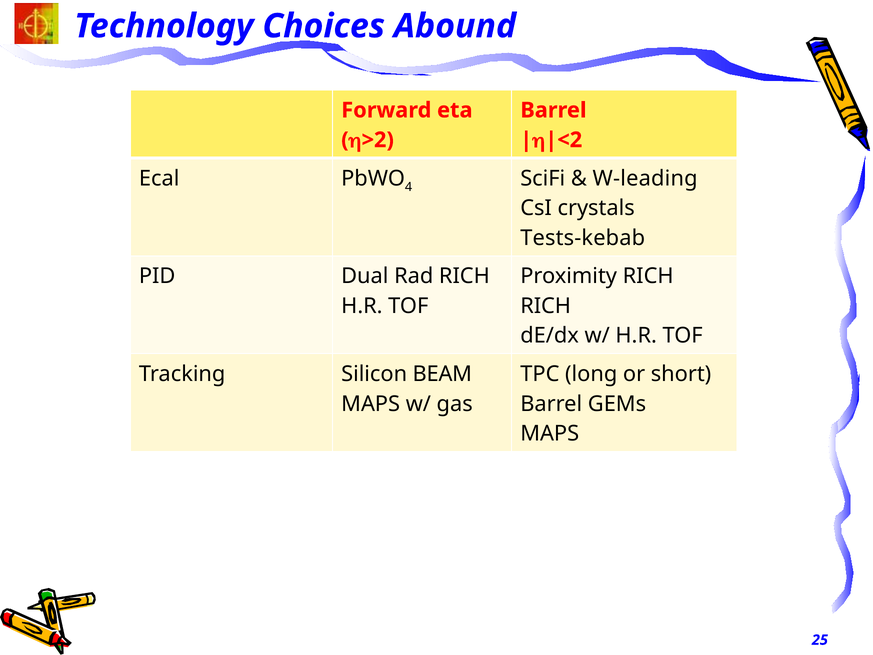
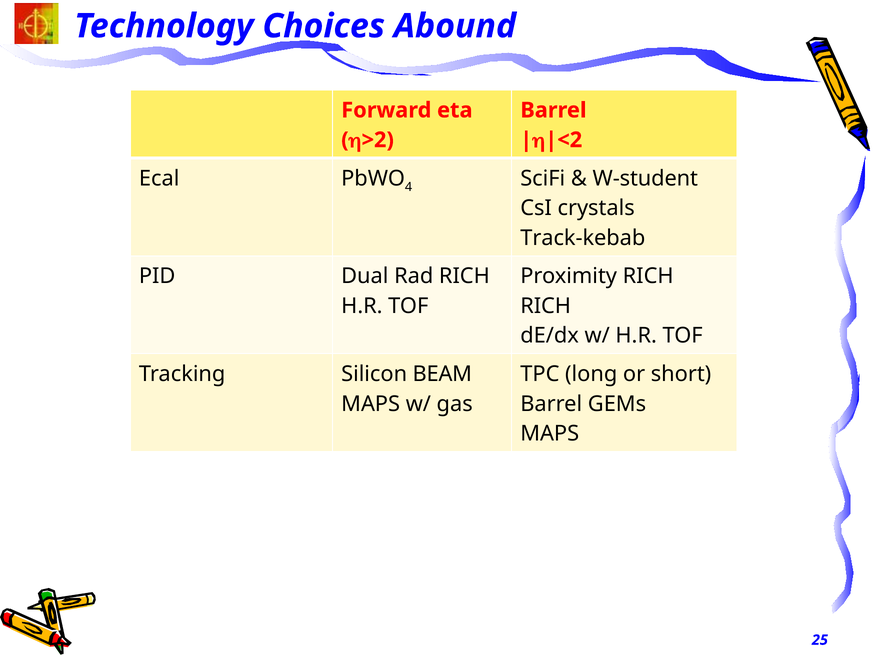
W-leading: W-leading -> W-student
Tests-kebab: Tests-kebab -> Track-kebab
